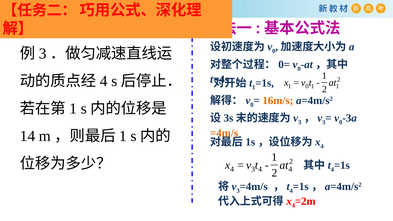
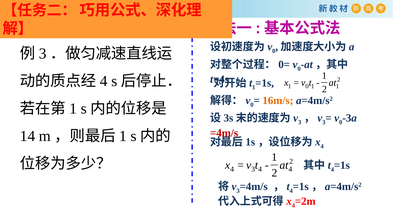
=4m/s at (224, 133) colour: orange -> red
